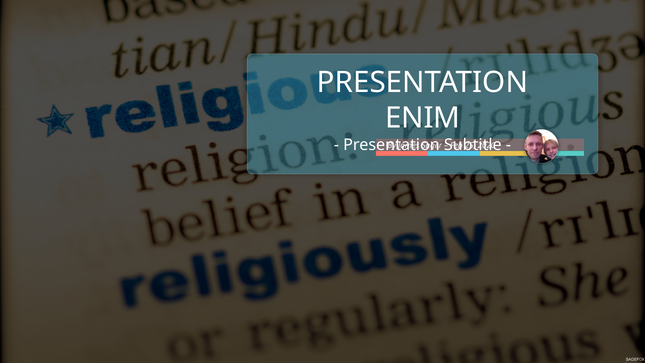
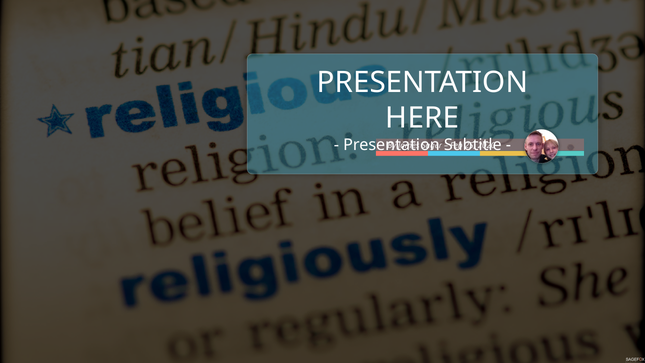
ENIM: ENIM -> HERE
